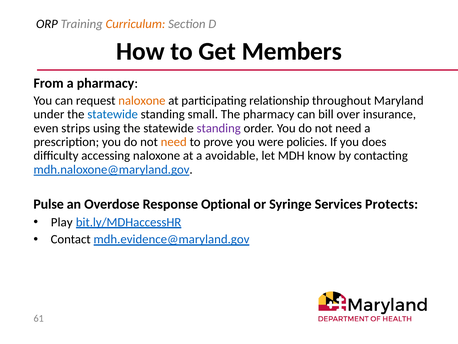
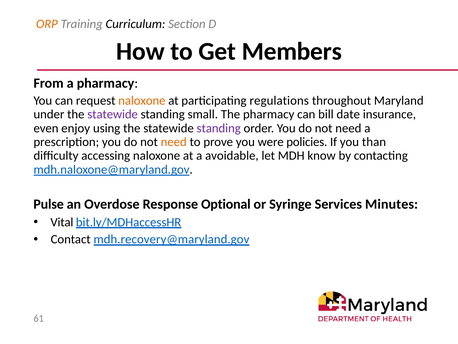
ORP colour: black -> orange
Curriculum colour: orange -> black
relationship: relationship -> regulations
statewide at (113, 114) colour: blue -> purple
over: over -> date
strips: strips -> enjoy
does: does -> than
Protects: Protects -> Minutes
Play: Play -> Vital
mdh.evidence@maryland.gov: mdh.evidence@maryland.gov -> mdh.recovery@maryland.gov
